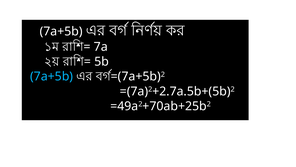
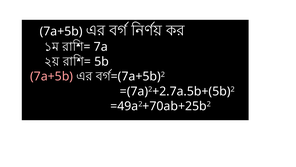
7a+5b at (52, 76) colour: light blue -> pink
